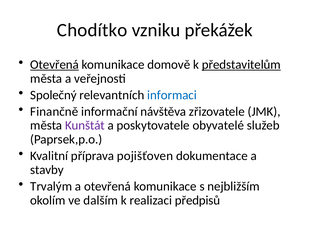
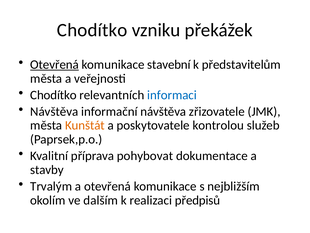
domově: domově -> stavební
představitelům underline: present -> none
Společný at (53, 95): Společný -> Chodítko
Finančně at (54, 111): Finančně -> Návštěva
Kunštát colour: purple -> orange
obyvatelé: obyvatelé -> kontrolou
pojišťoven: pojišťoven -> pohybovat
